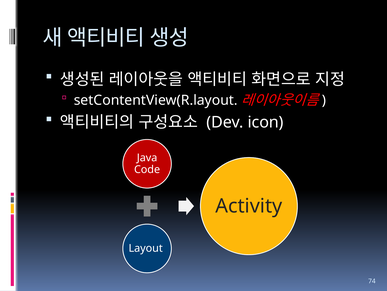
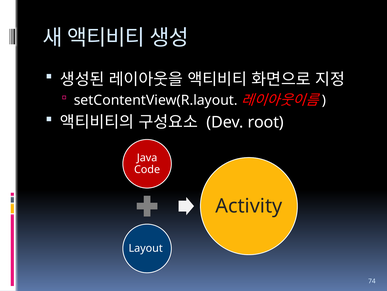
icon: icon -> root
